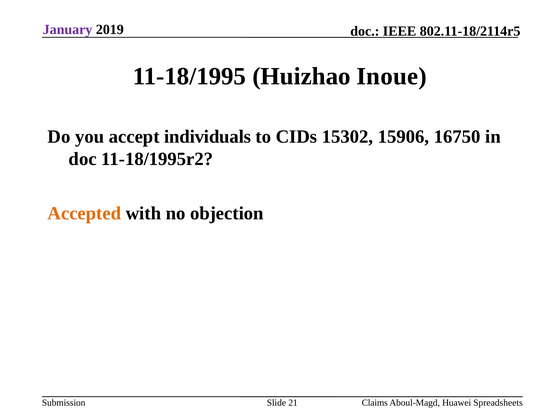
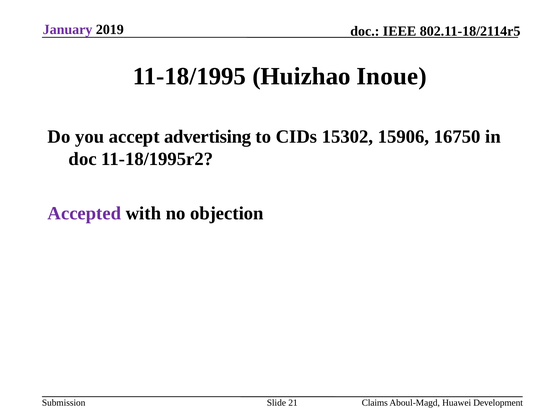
individuals: individuals -> advertising
Accepted colour: orange -> purple
Spreadsheets: Spreadsheets -> Development
